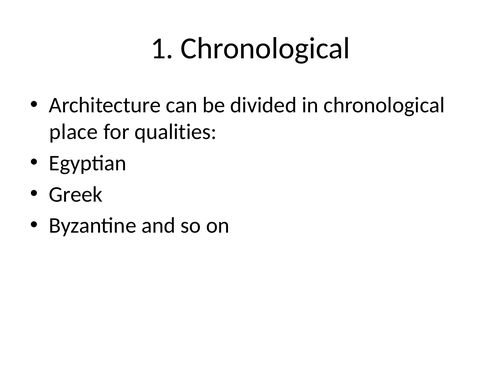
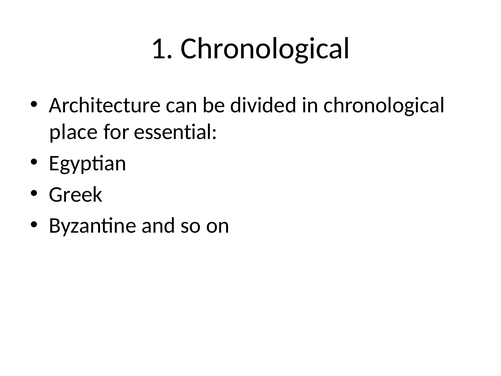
qualities: qualities -> essential
